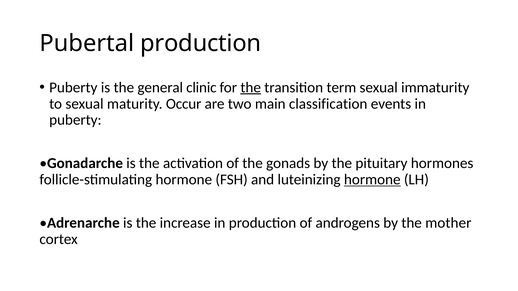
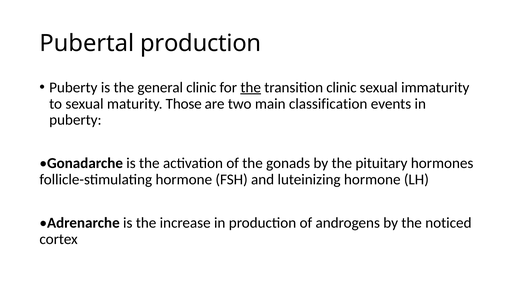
transition term: term -> clinic
Occur: Occur -> Those
hormone at (372, 180) underline: present -> none
mother: mother -> noticed
